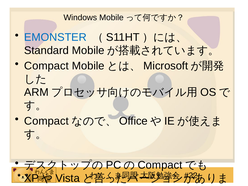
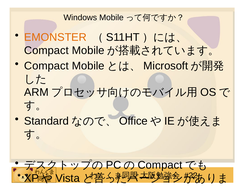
EMONSTER colour: blue -> orange
Standard at (47, 50): Standard -> Compact
Compact at (46, 121): Compact -> Standard
